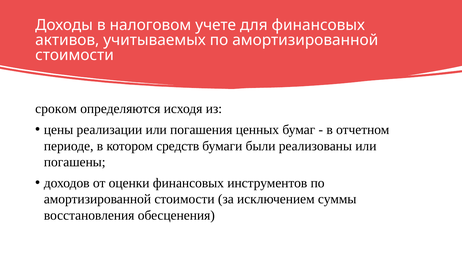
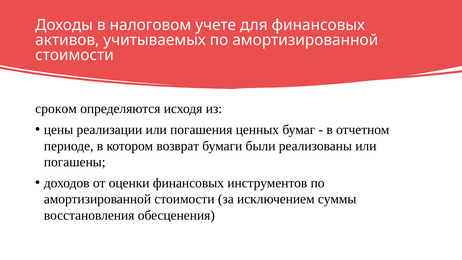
средств: средств -> возврат
